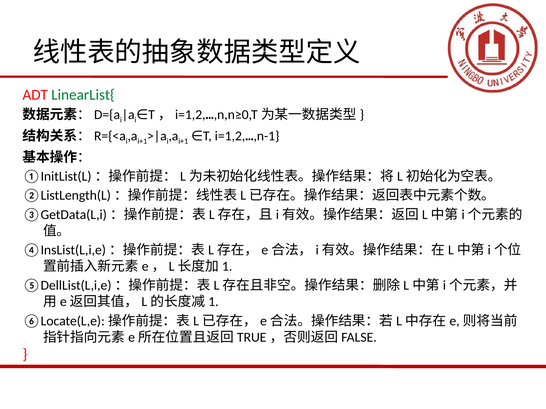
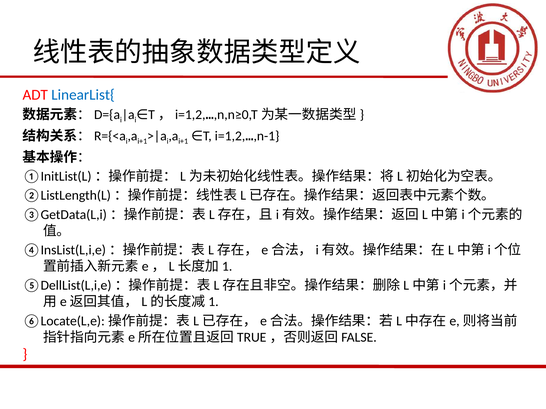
LinearList{ colour: green -> blue
